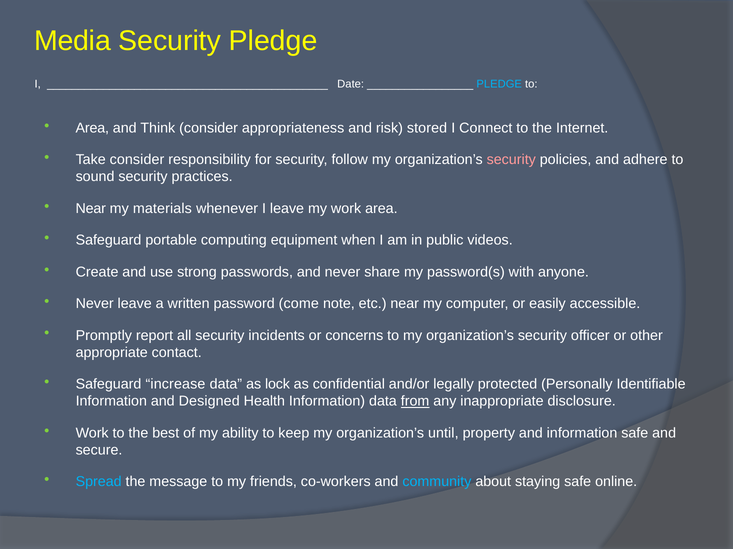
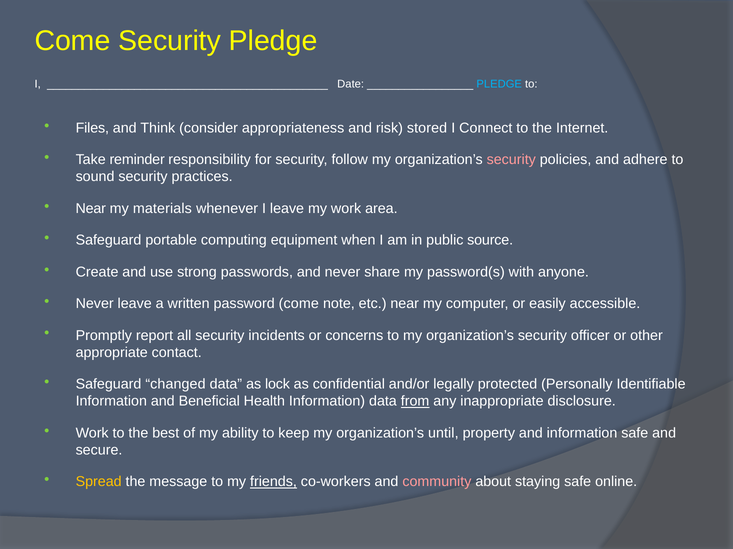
Media at (73, 41): Media -> Come
Area at (92, 128): Area -> Files
Take consider: consider -> reminder
videos: videos -> source
increase: increase -> changed
Designed: Designed -> Beneficial
Spread colour: light blue -> yellow
friends underline: none -> present
community colour: light blue -> pink
